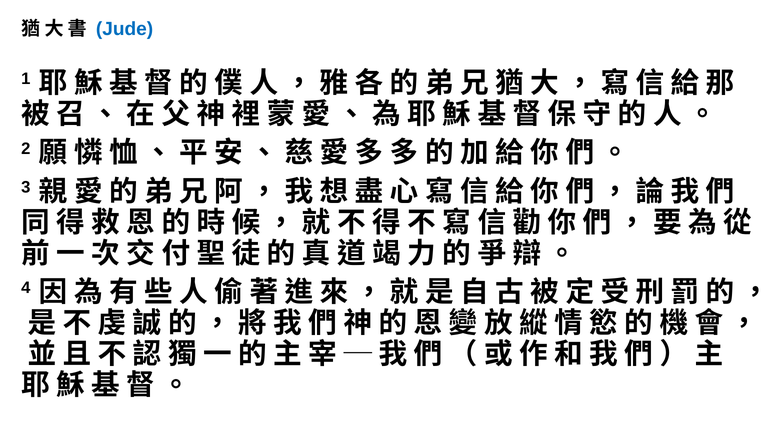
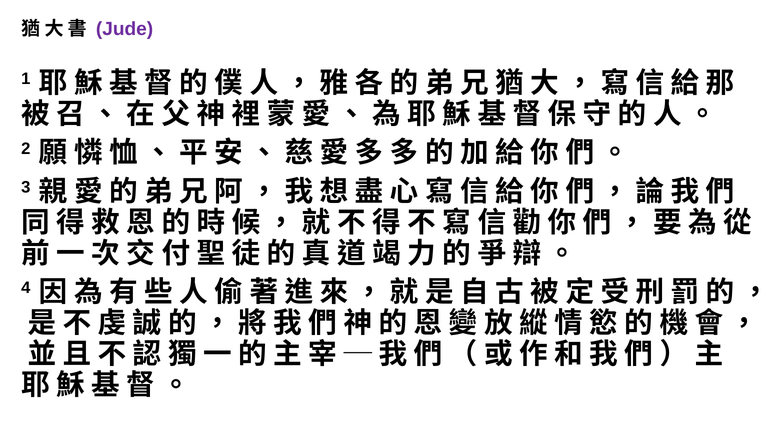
Jude colour: blue -> purple
